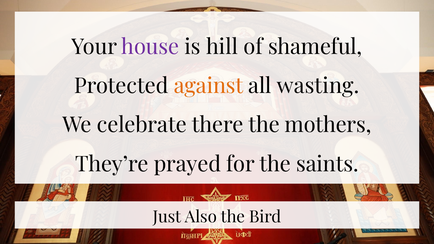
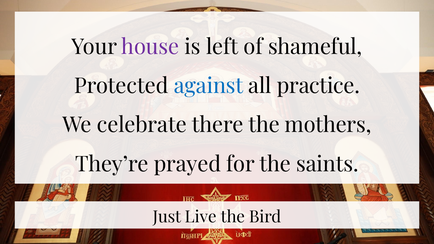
hill: hill -> left
against colour: orange -> blue
wasting: wasting -> practice
Also: Also -> Live
